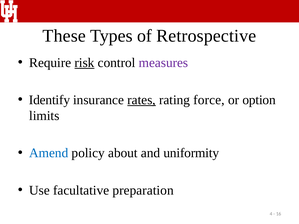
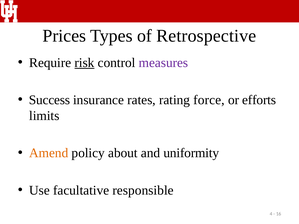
These: These -> Prices
Identify: Identify -> Success
rates underline: present -> none
option: option -> efforts
Amend colour: blue -> orange
preparation: preparation -> responsible
